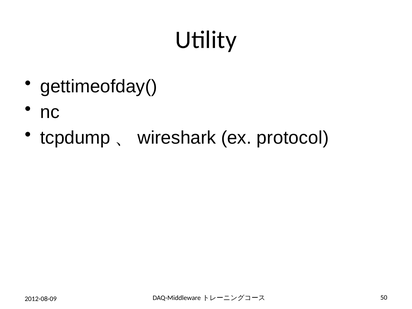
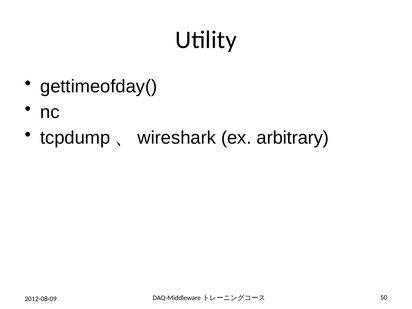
protocol: protocol -> arbitrary
